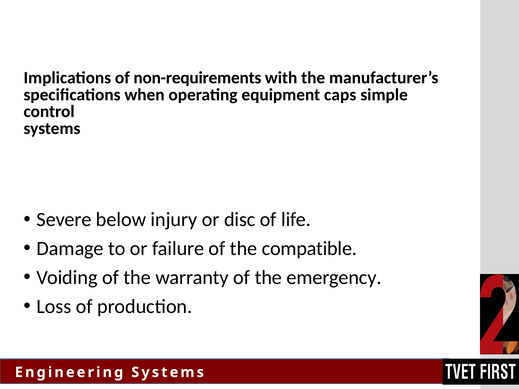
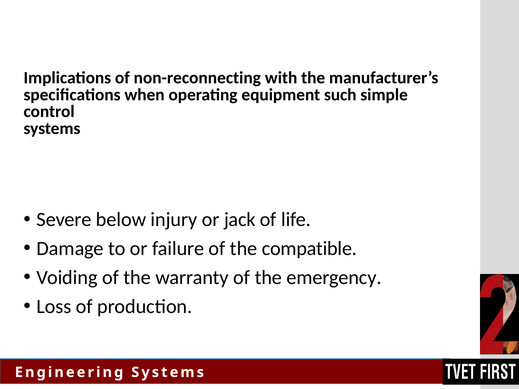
non-requirements: non-requirements -> non-reconnecting
caps: caps -> such
disc: disc -> jack
